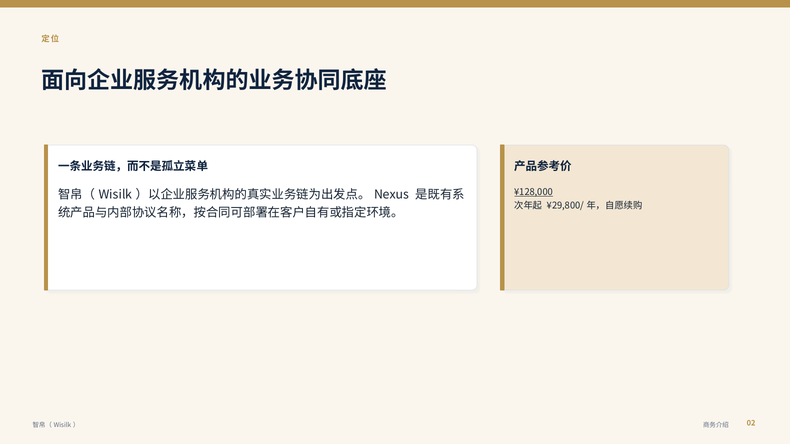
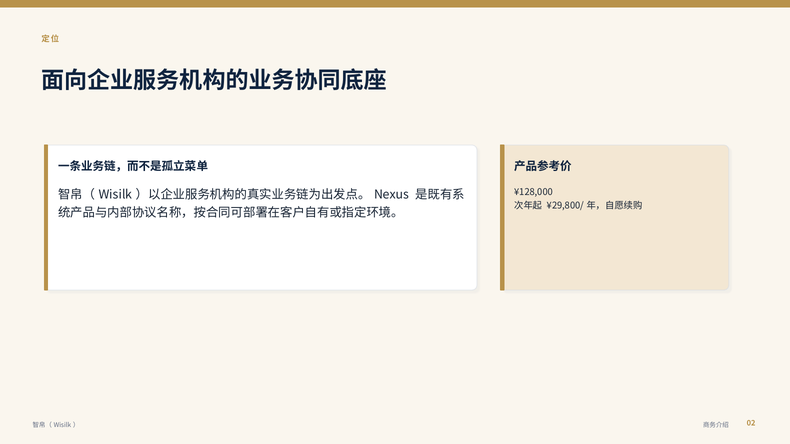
¥128,000 underline: present -> none
